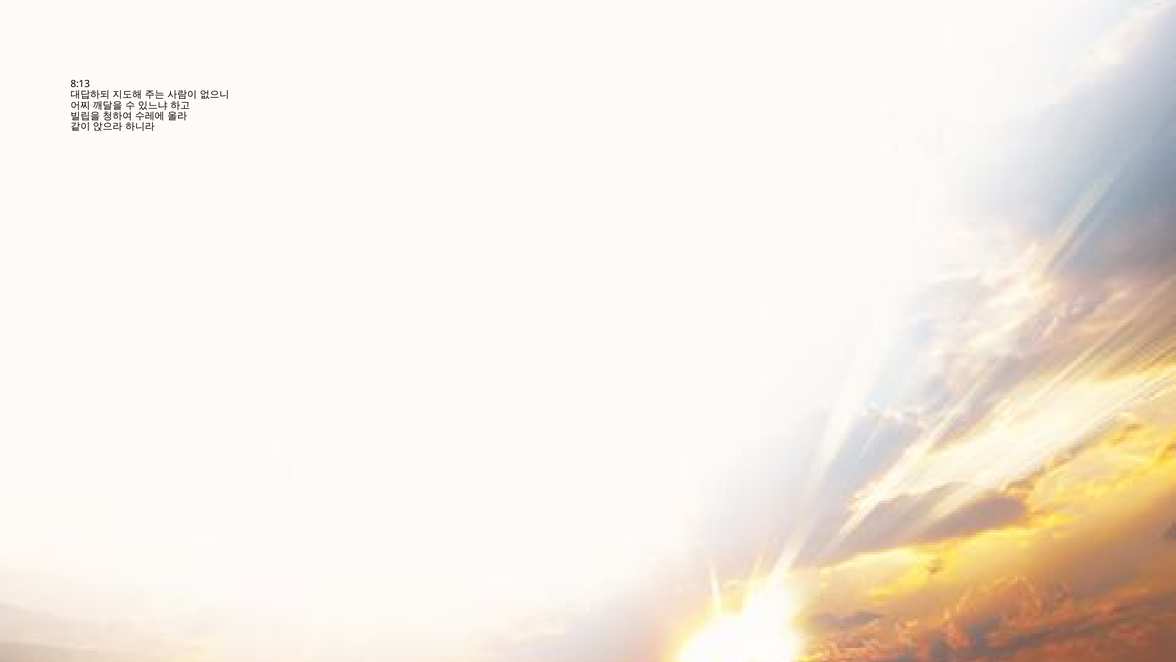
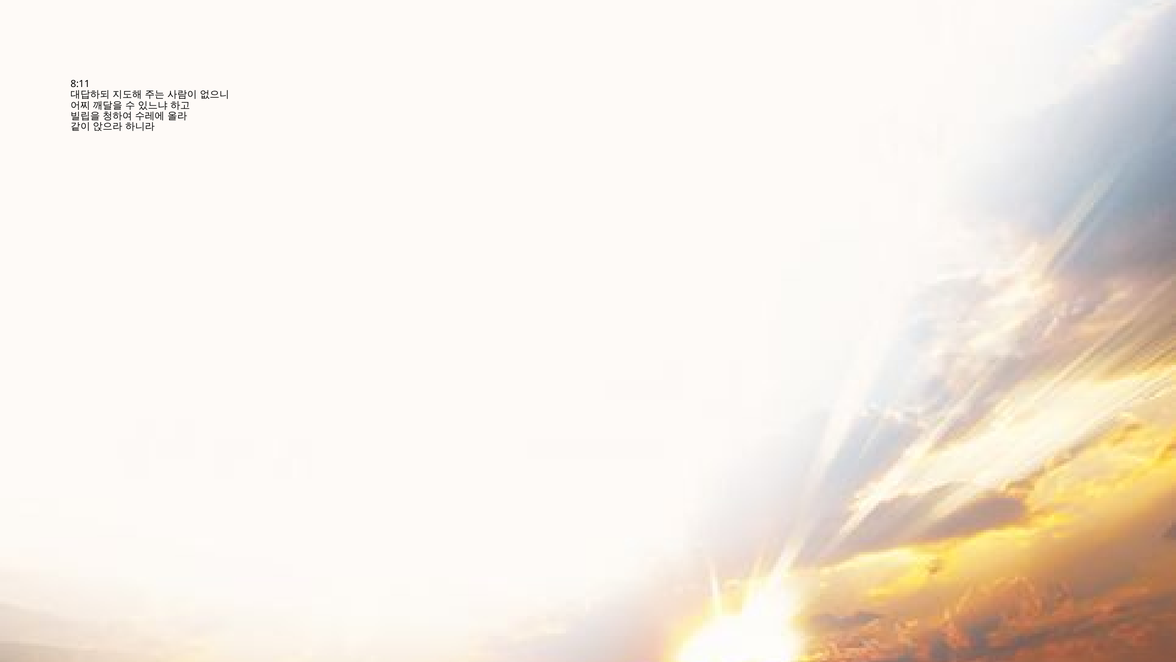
8:13: 8:13 -> 8:11
